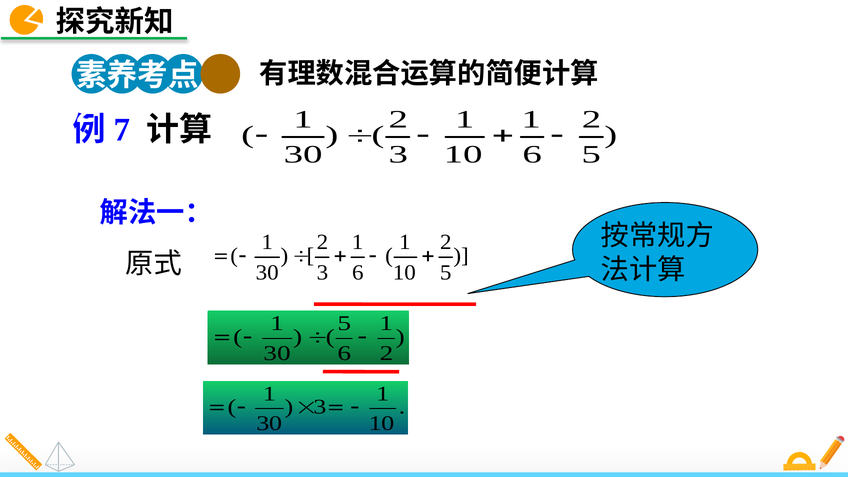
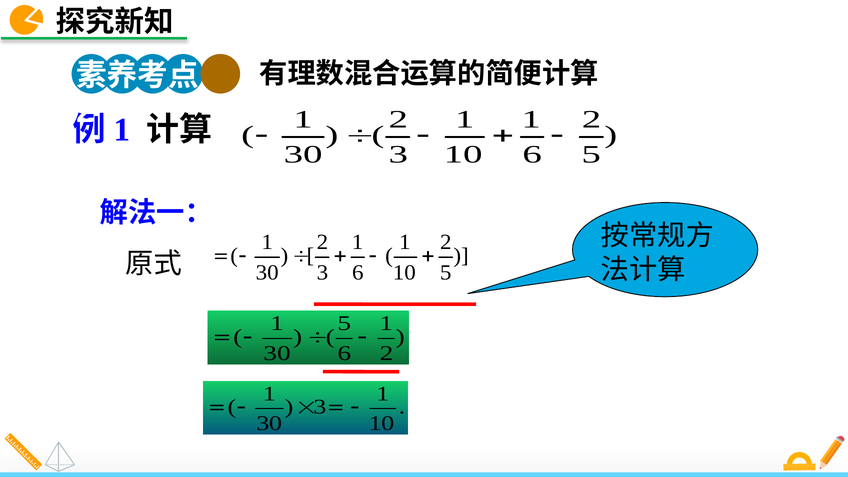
7 at (122, 130): 7 -> 1
